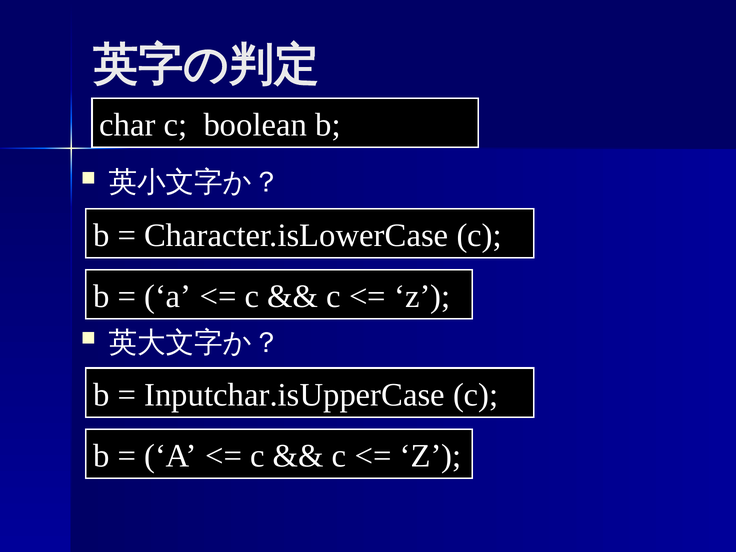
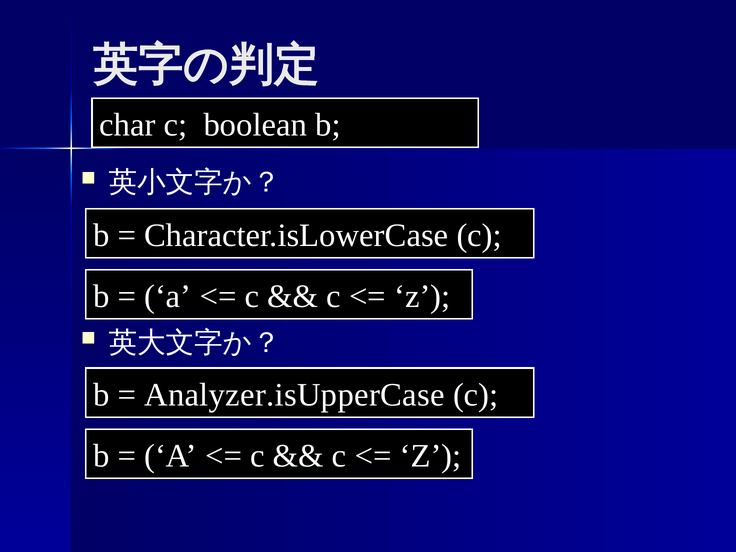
Inputchar.isUpperCase: Inputchar.isUpperCase -> Analyzer.isUpperCase
